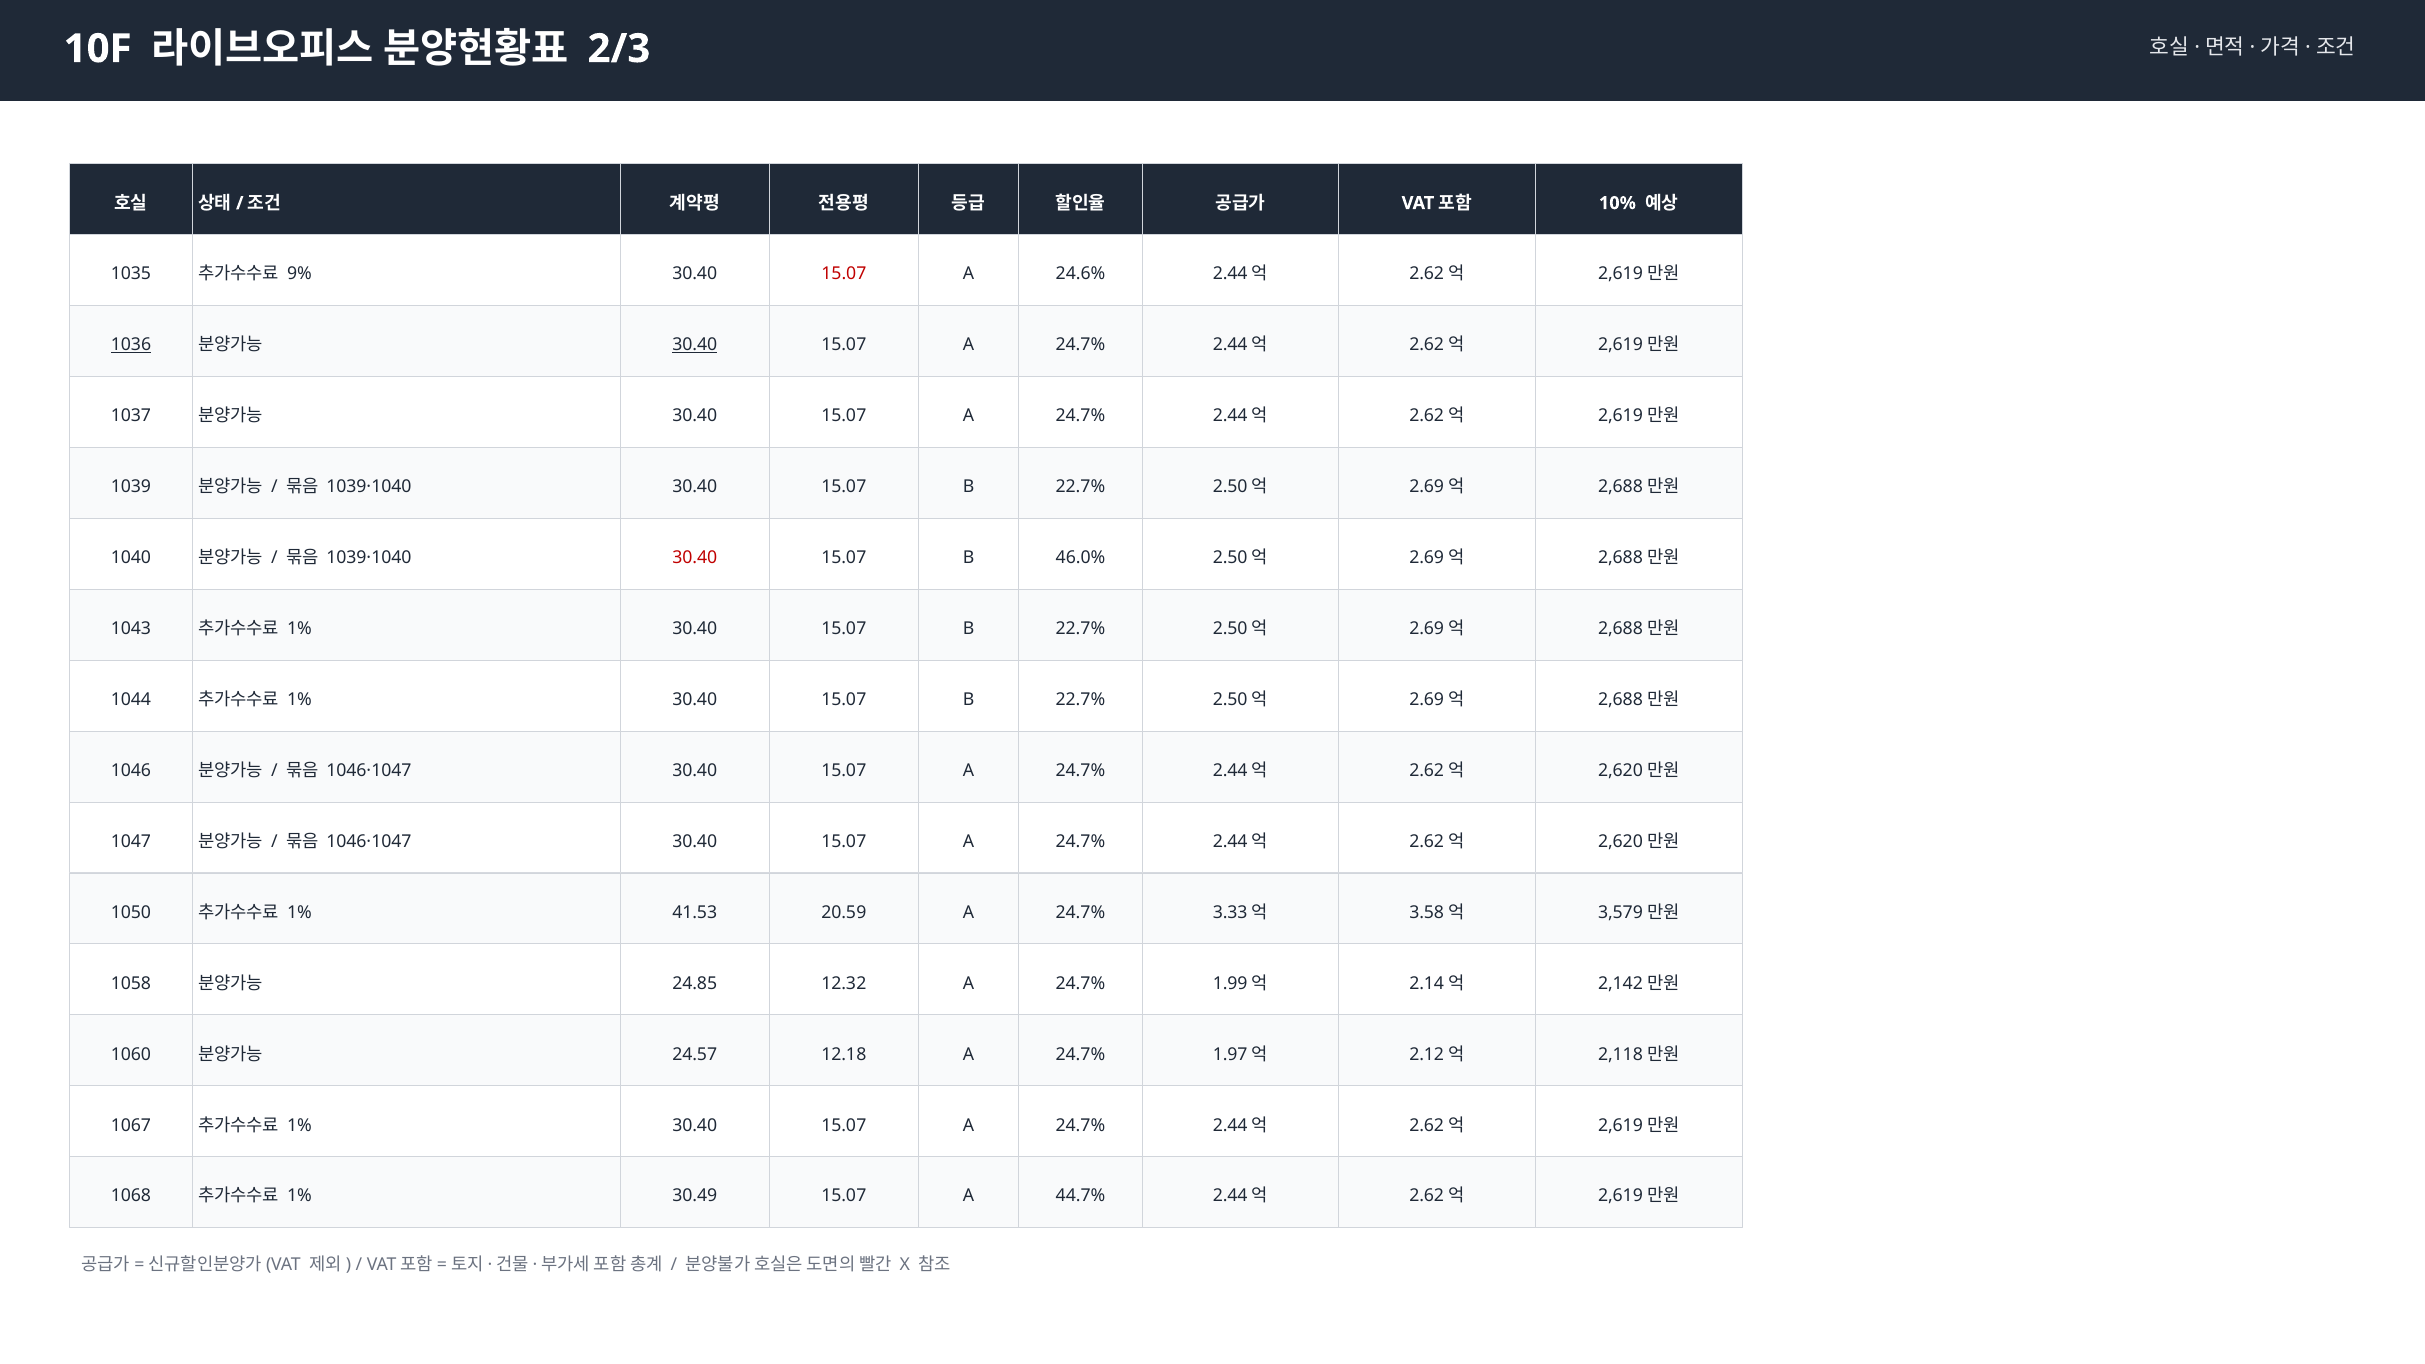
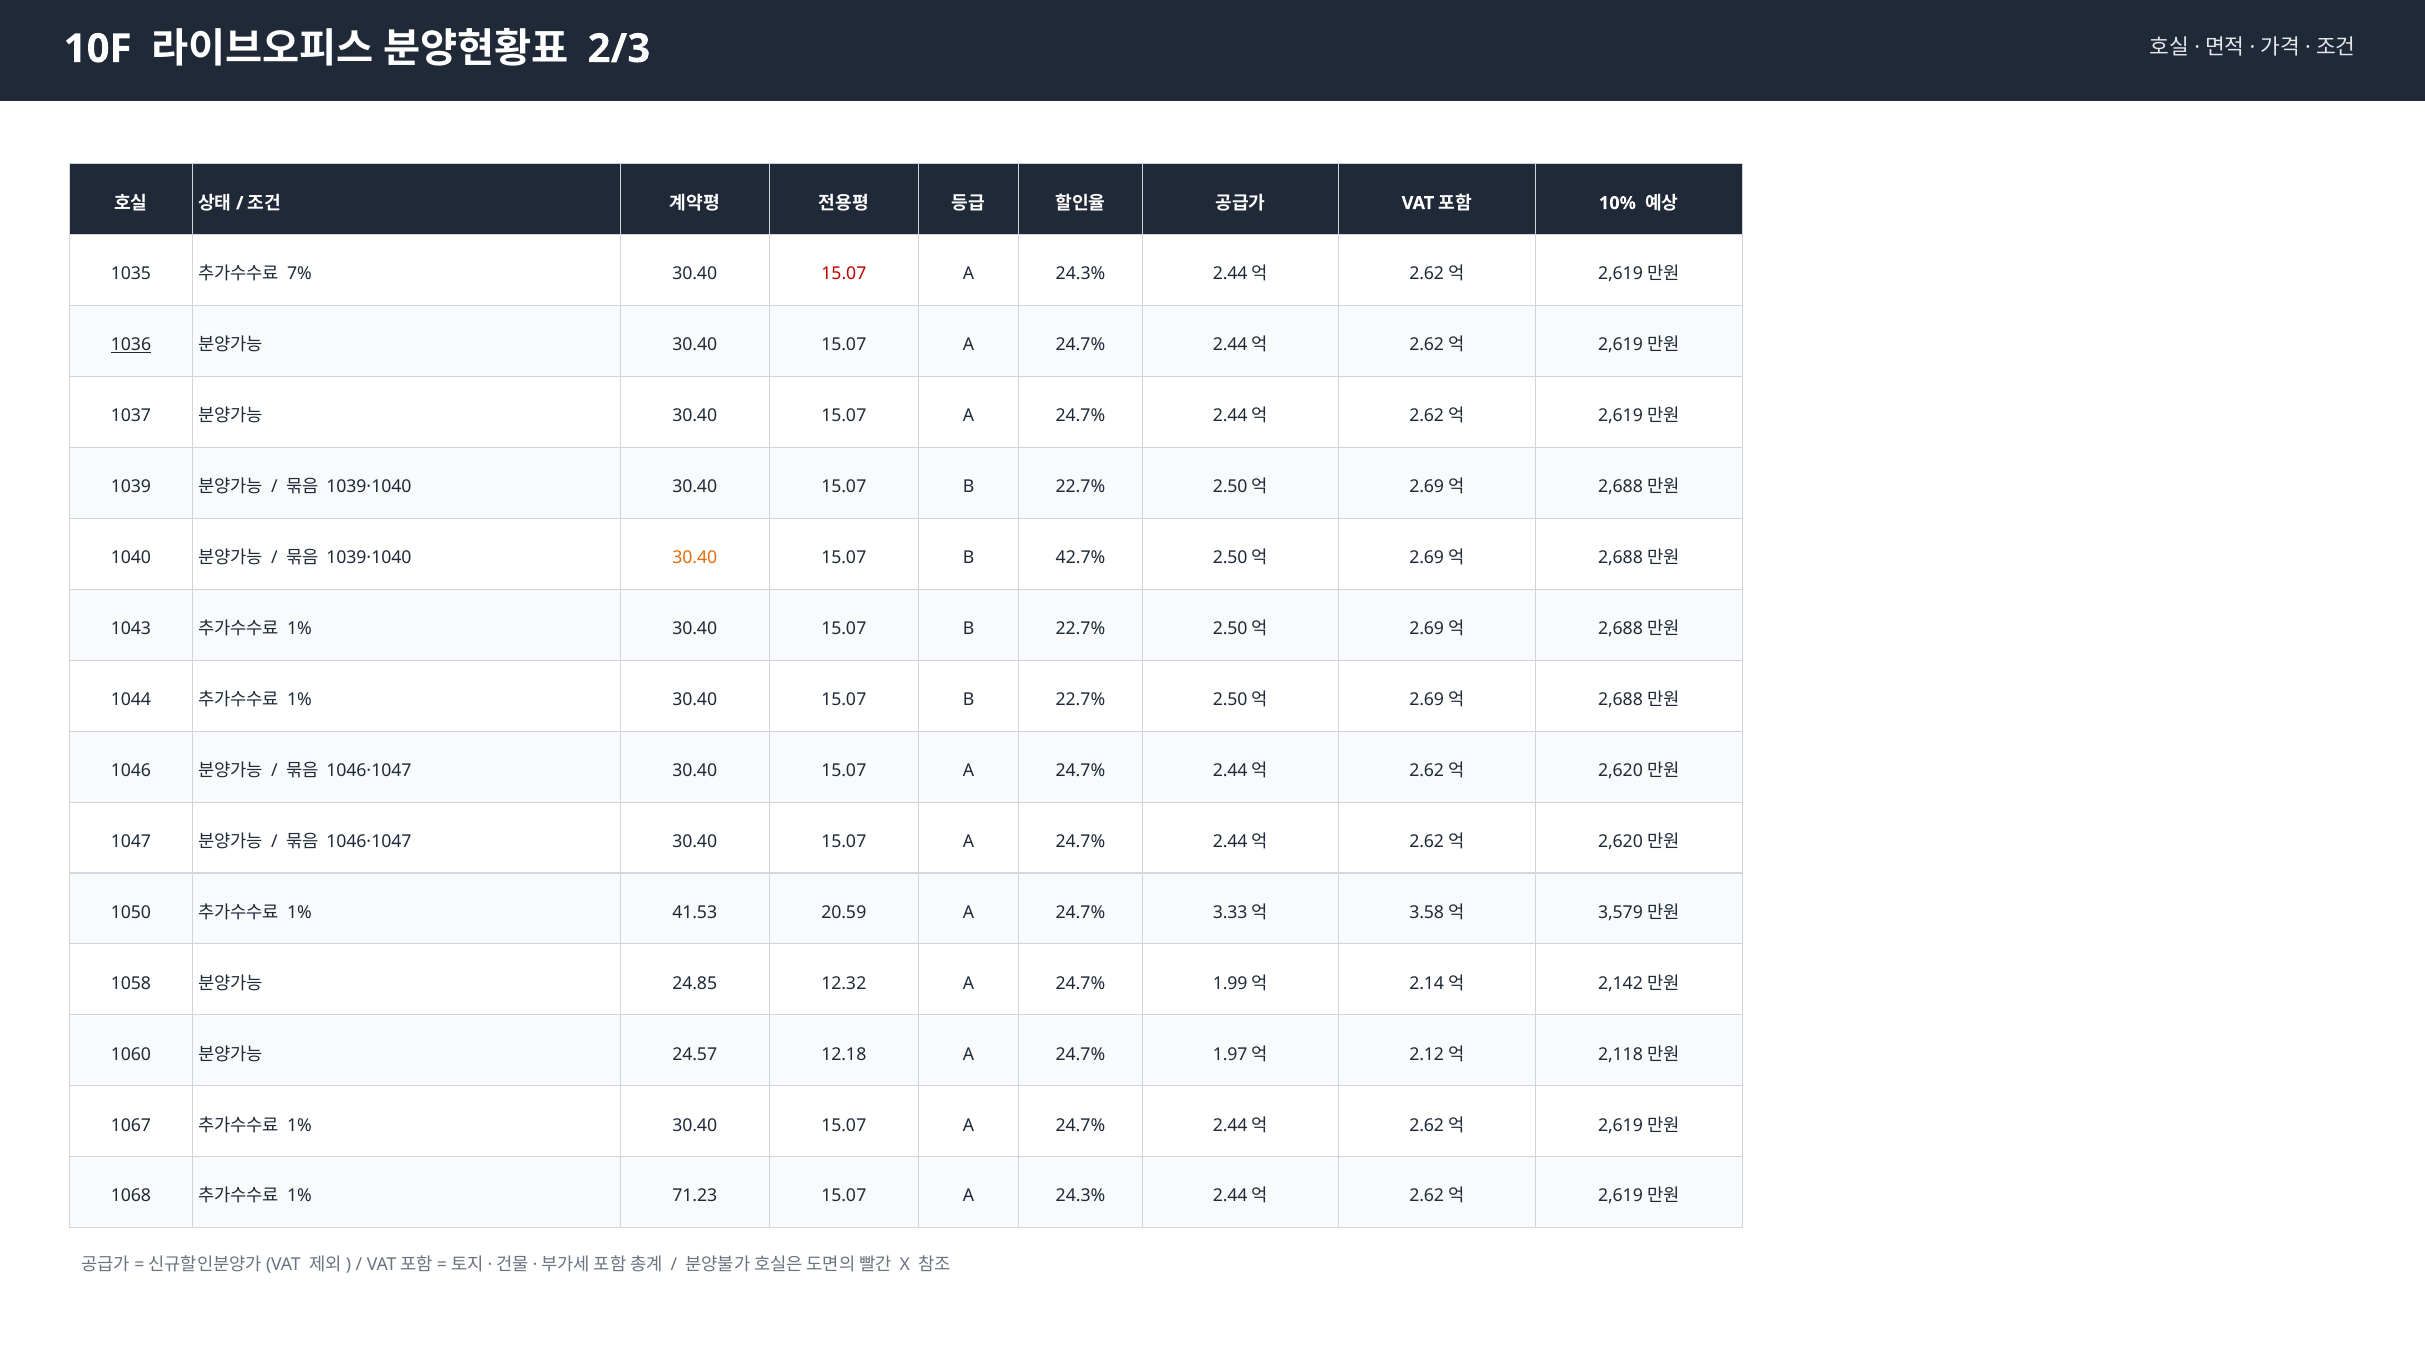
9%: 9% -> 7%
24.6% at (1080, 274): 24.6% -> 24.3%
30.40 at (695, 345) underline: present -> none
30.40 at (695, 558) colour: red -> orange
46.0%: 46.0% -> 42.7%
30.49: 30.49 -> 71.23
44.7% at (1080, 1196): 44.7% -> 24.3%
